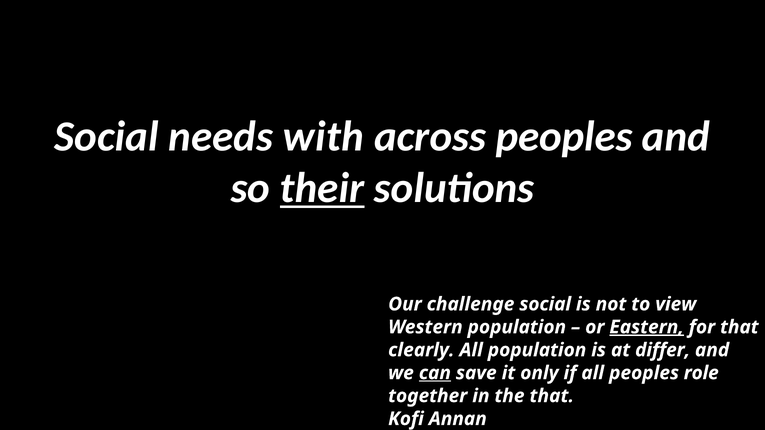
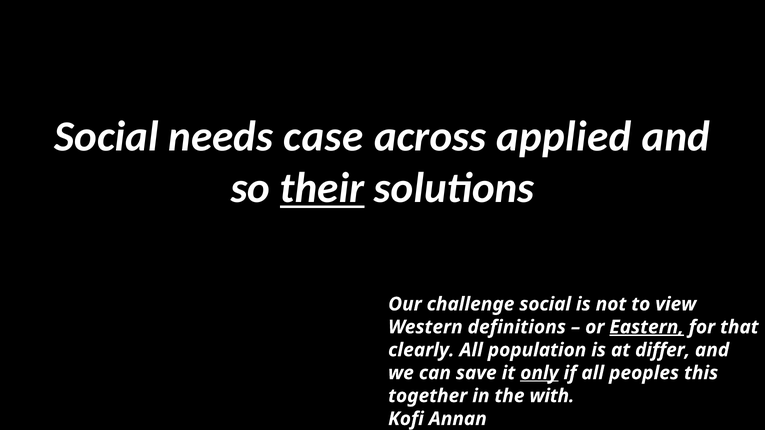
with: with -> case
across peoples: peoples -> applied
Western population: population -> definitions
can underline: present -> none
only underline: none -> present
role: role -> this
the that: that -> with
